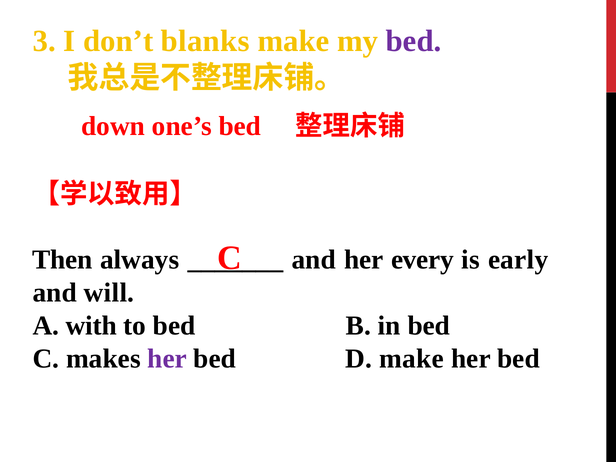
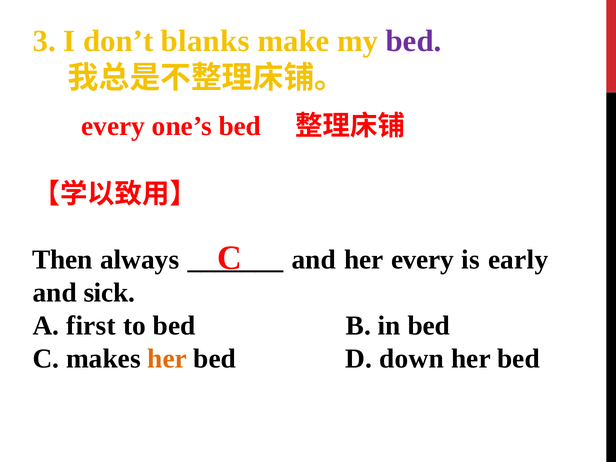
down at (113, 126): down -> every
will: will -> sick
with: with -> first
her at (167, 358) colour: purple -> orange
D make: make -> down
